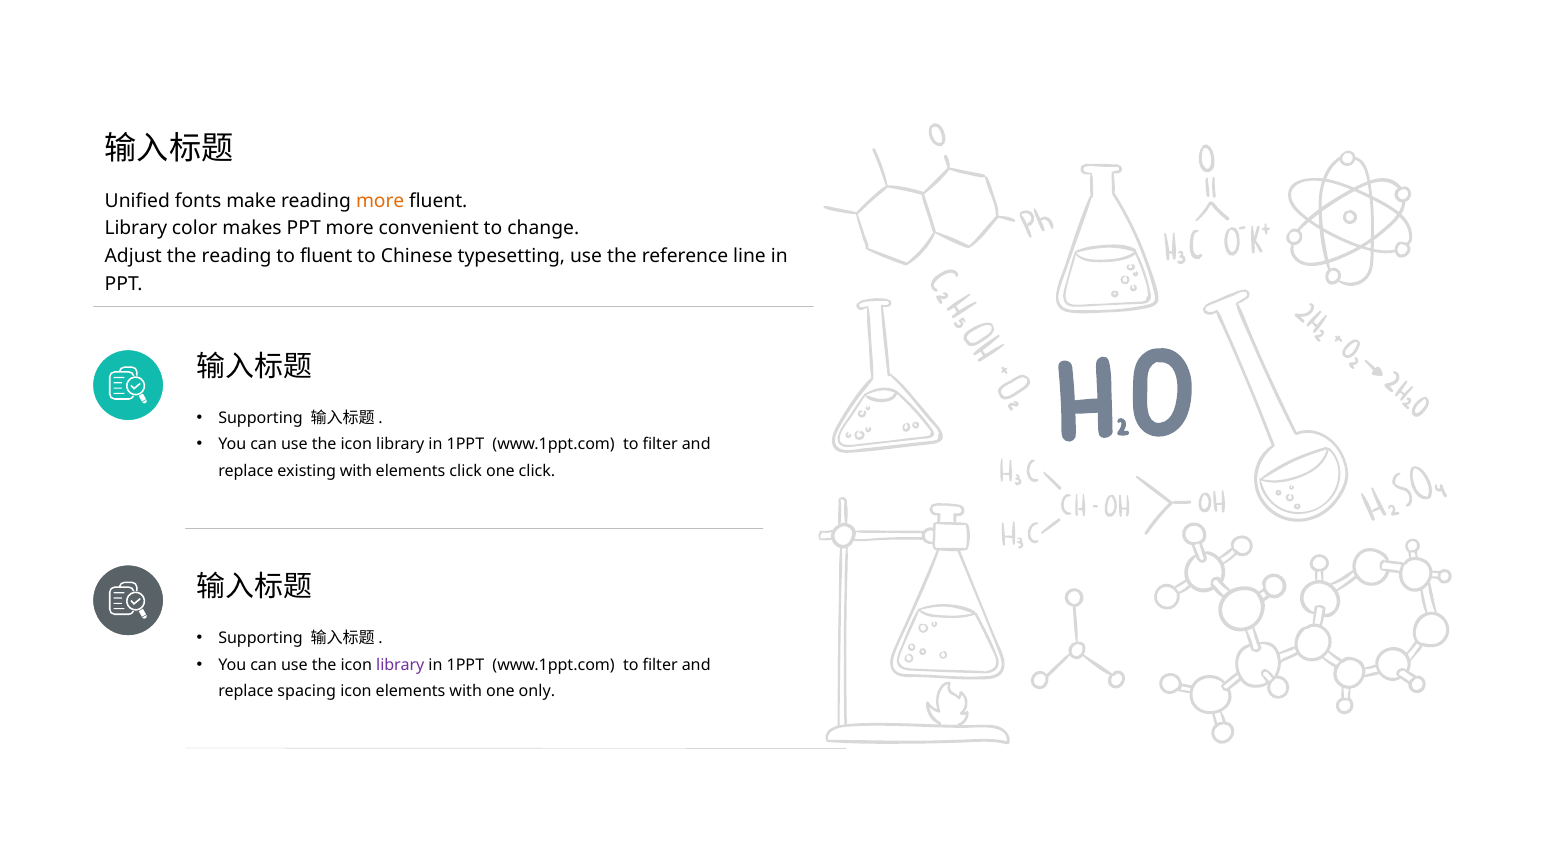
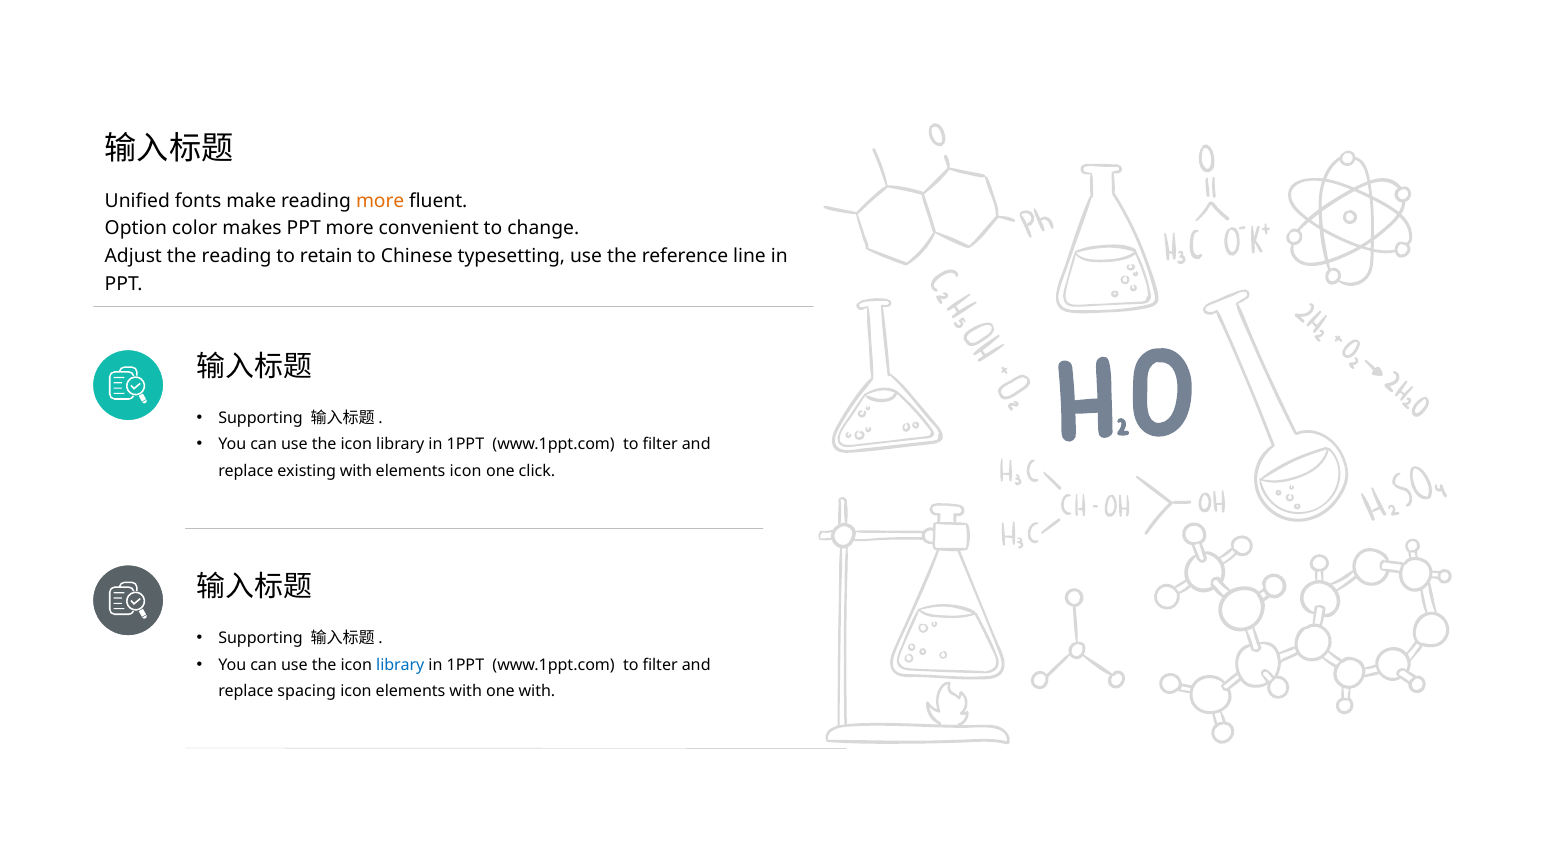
Library at (136, 229): Library -> Option
to fluent: fluent -> retain
elements click: click -> icon
library at (400, 665) colour: purple -> blue
one only: only -> with
